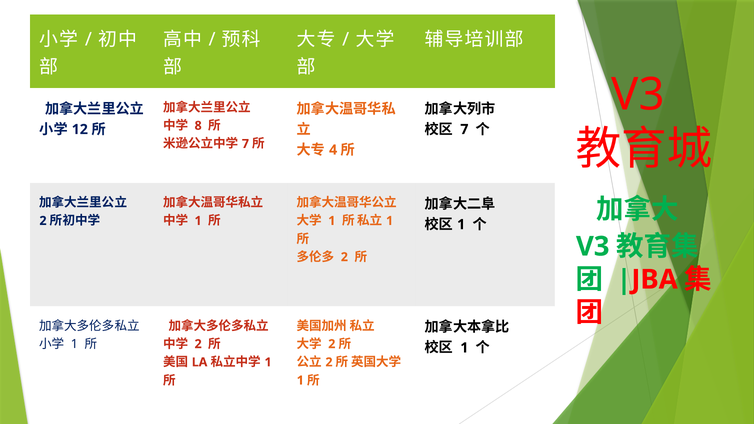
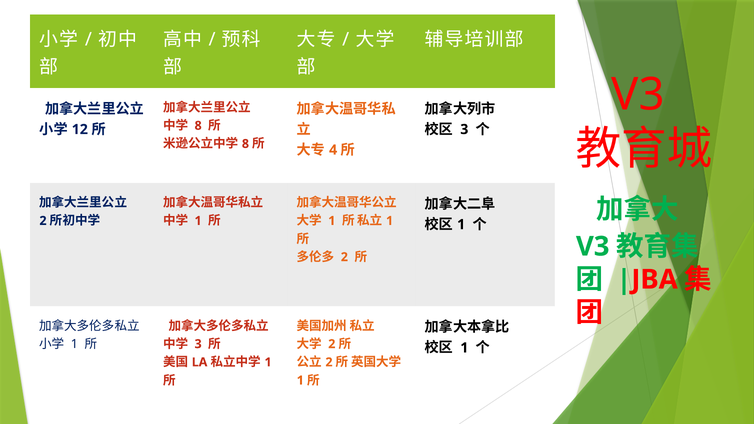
7 at (464, 129): 7 -> 3
7 at (245, 144): 7 -> 8
2 at (198, 344): 2 -> 3
